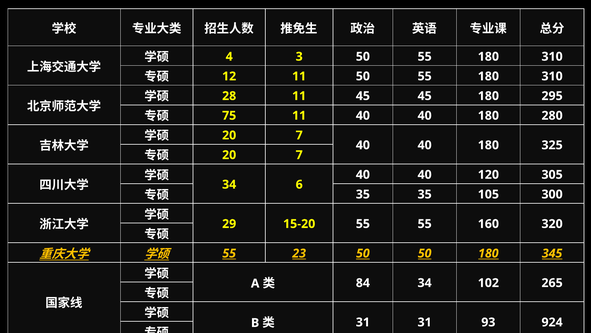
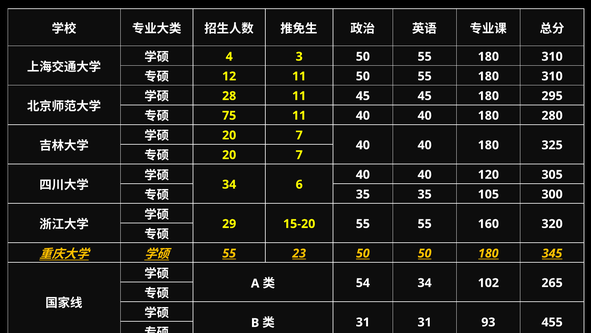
84: 84 -> 54
924: 924 -> 455
